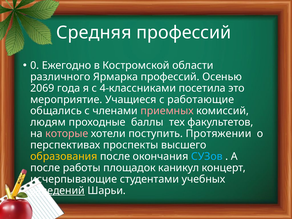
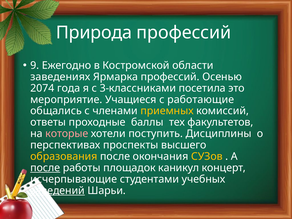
Средняя: Средняя -> Природа
0: 0 -> 9
различного: различного -> заведениях
2069: 2069 -> 2074
4-классниками: 4-классниками -> 3-классниками
приемных colour: pink -> yellow
людям: людям -> ответы
Протяжении: Протяжении -> Дисциплины
СУЗов colour: light blue -> yellow
после at (45, 168) underline: none -> present
